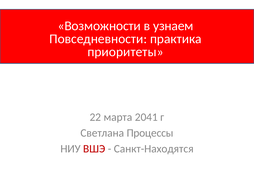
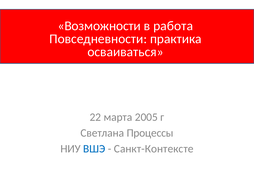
узнаем: узнаем -> работа
приоритеты: приоритеты -> осваиваться
2041: 2041 -> 2005
ВШЭ colour: red -> blue
Санкт-Находятся: Санкт-Находятся -> Санкт-Контексте
